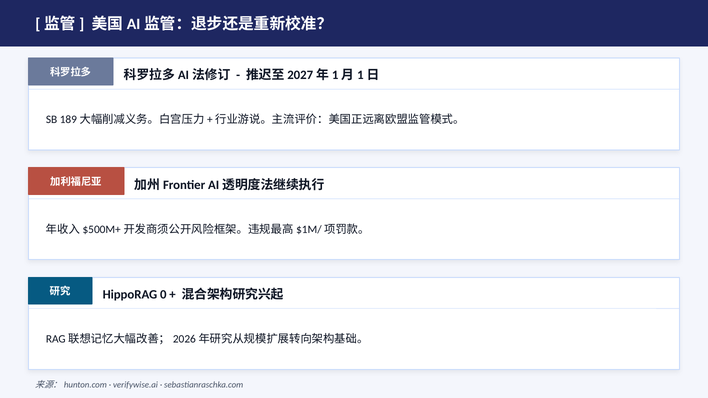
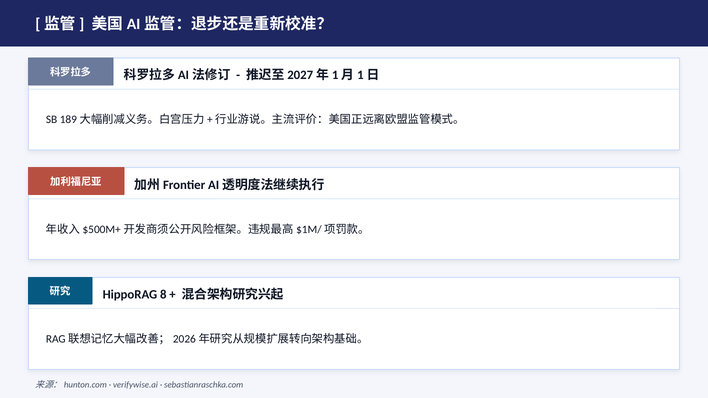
0: 0 -> 8
